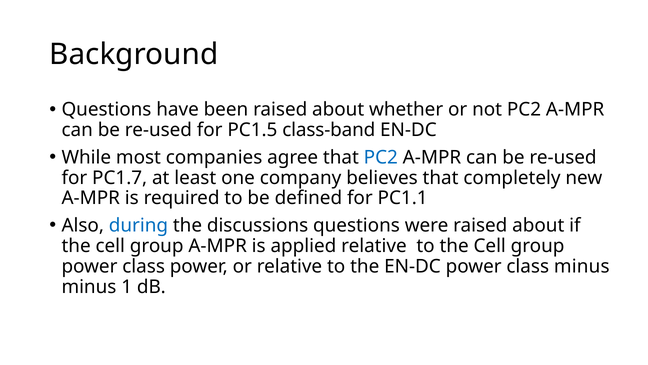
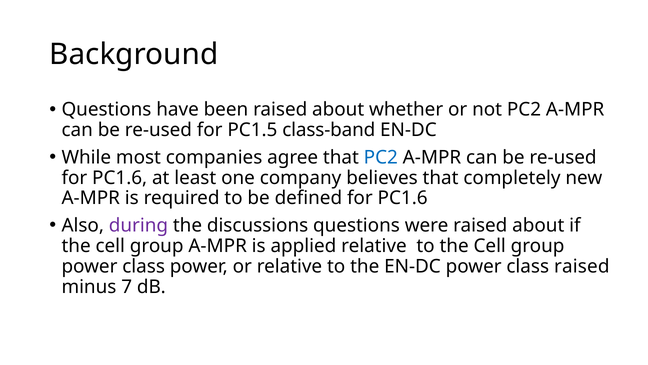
PC1.7 at (120, 178): PC1.7 -> PC1.6
defined for PC1.1: PC1.1 -> PC1.6
during colour: blue -> purple
class minus: minus -> raised
1: 1 -> 7
